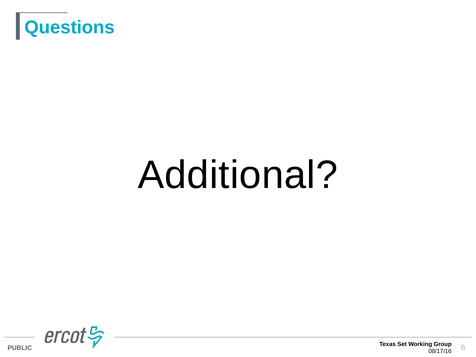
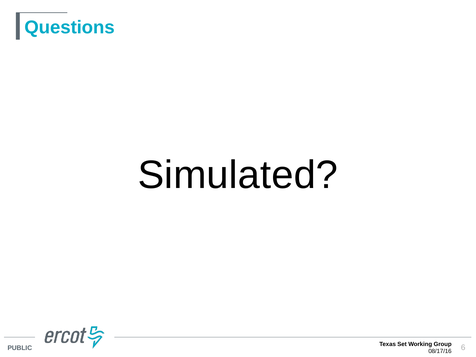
Additional: Additional -> Simulated
